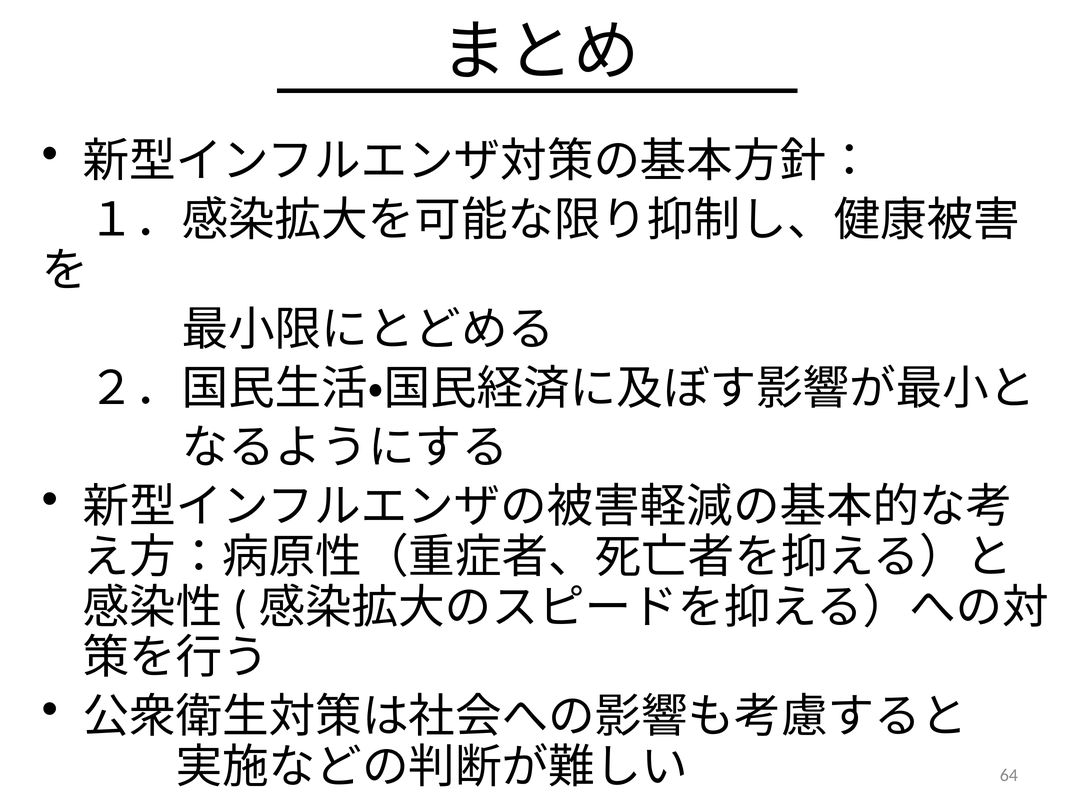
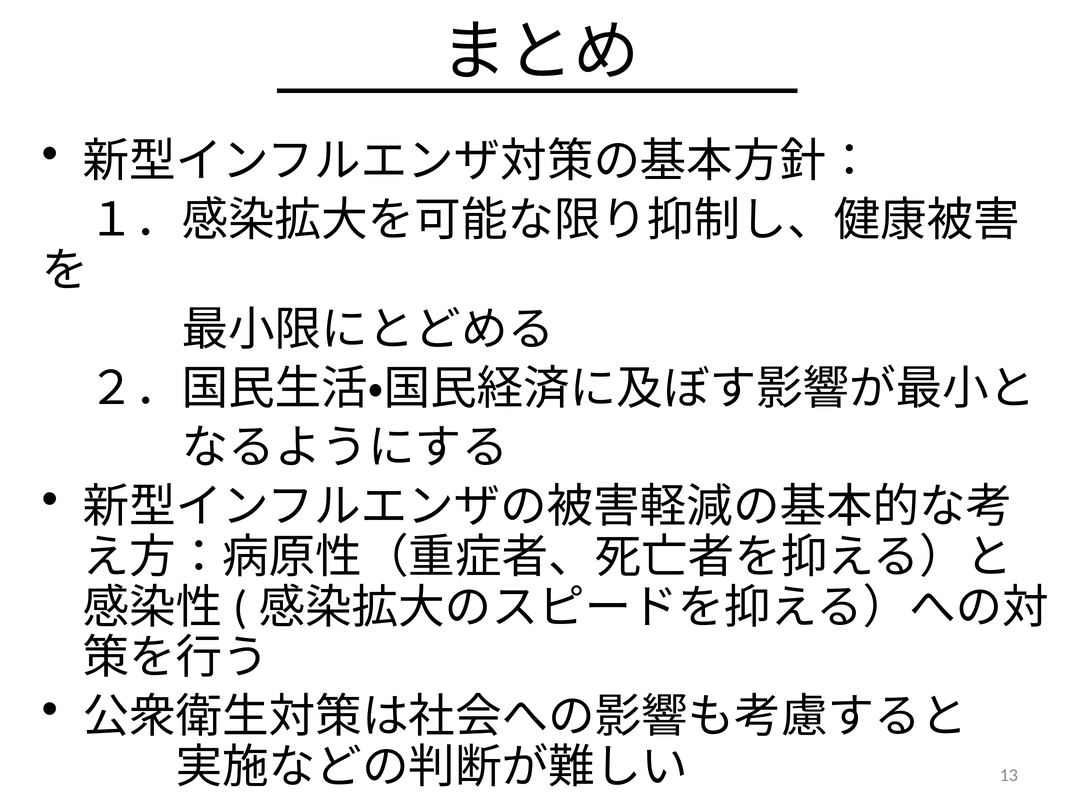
64: 64 -> 13
